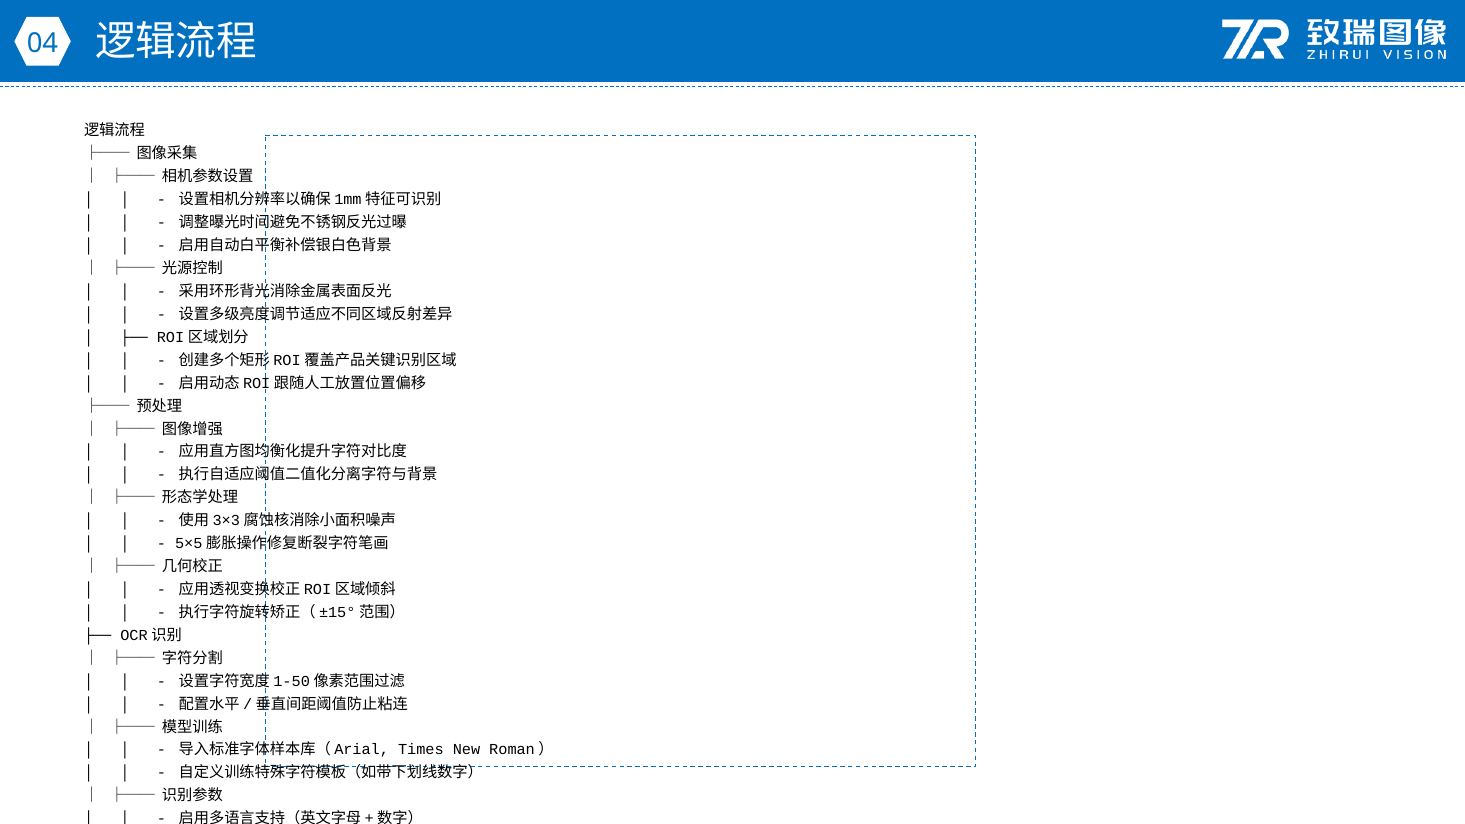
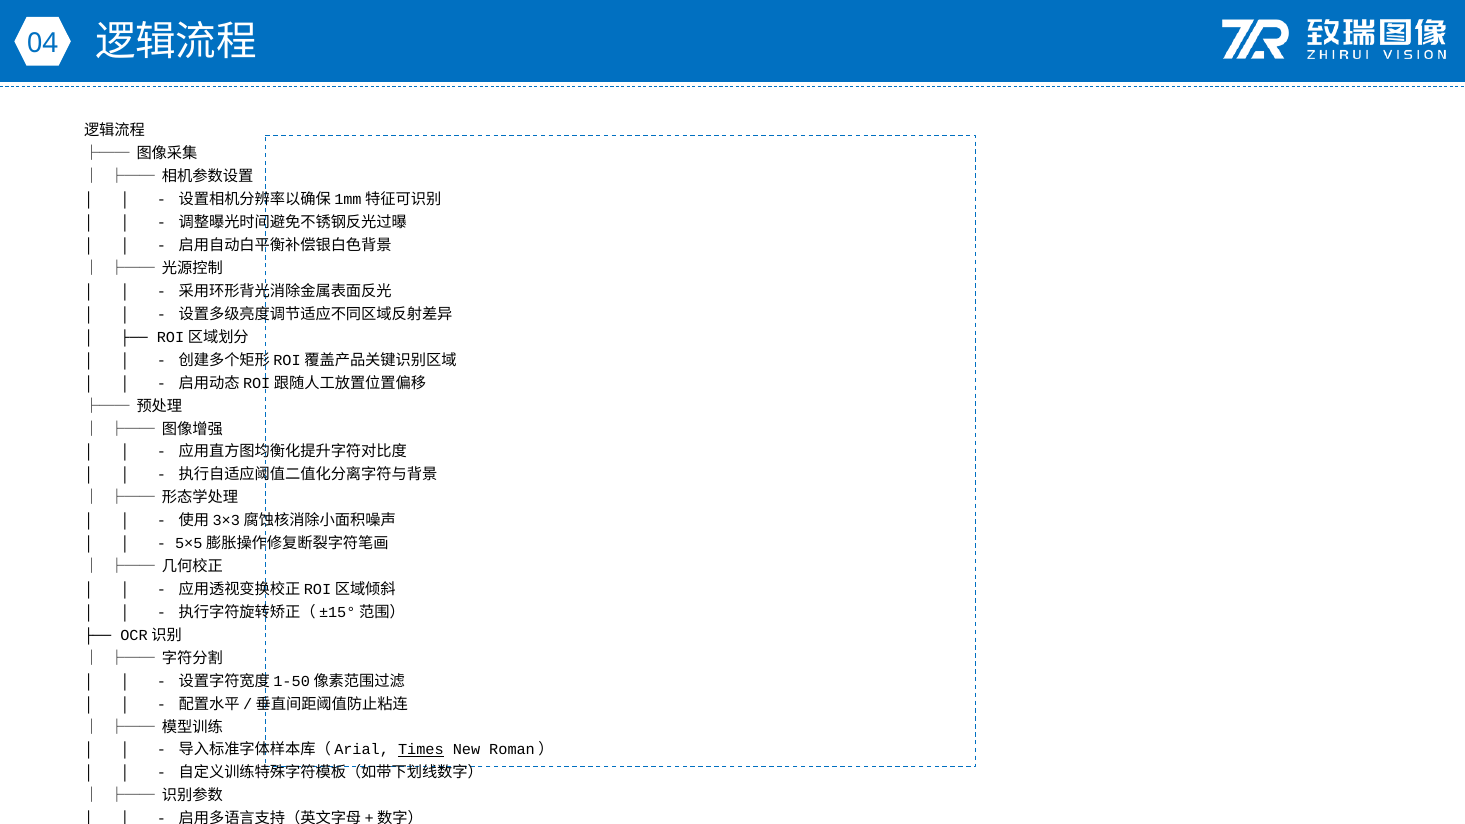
Times underline: none -> present
